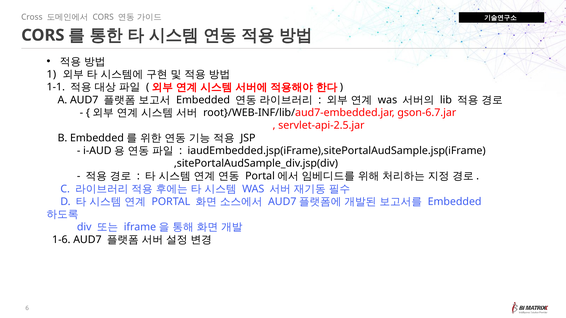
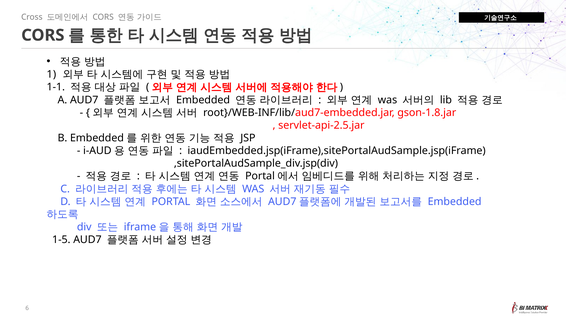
gson-6.7.jar: gson-6.7.jar -> gson-1.8.jar
1-6: 1-6 -> 1-5
